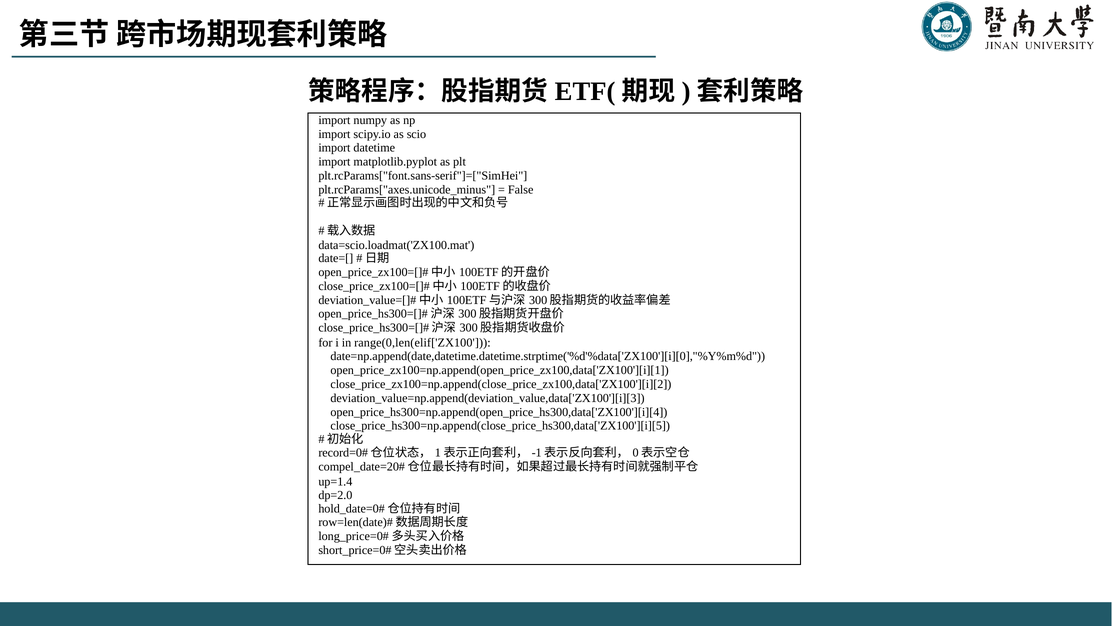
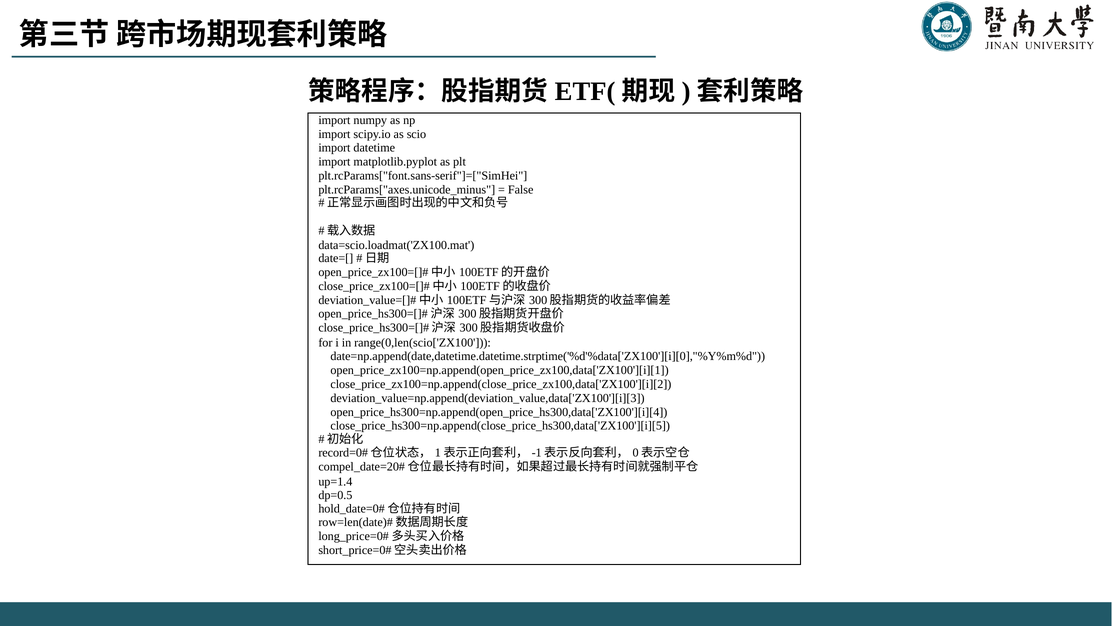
range(0,len(elif['ZX100: range(0,len(elif['ZX100 -> range(0,len(scio['ZX100
dp=2.0: dp=2.0 -> dp=0.5
